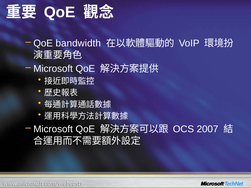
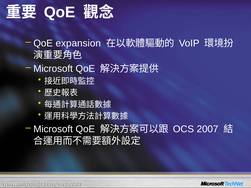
bandwidth: bandwidth -> expansion
